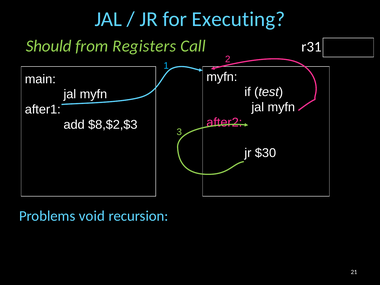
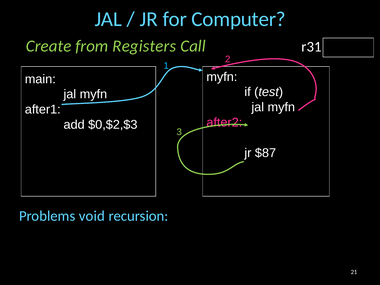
Executing: Executing -> Computer
Should: Should -> Create
$8,$2,$3: $8,$2,$3 -> $0,$2,$3
$30: $30 -> $87
